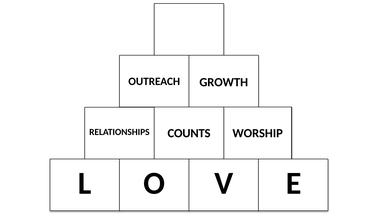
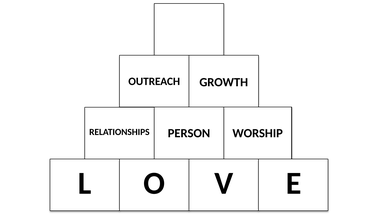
COUNTS: COUNTS -> PERSON
